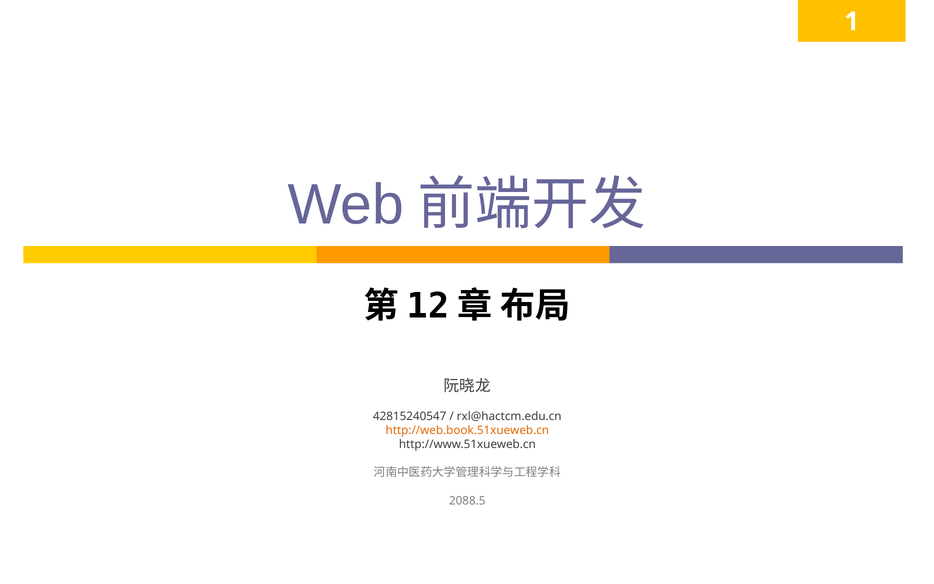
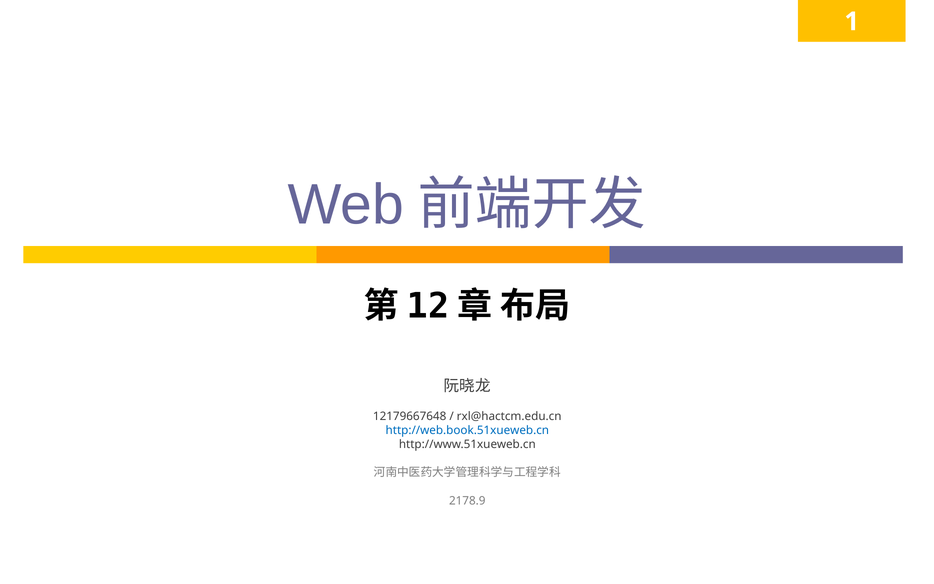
42815240547: 42815240547 -> 12179667648
http://web.book.51xueweb.cn colour: orange -> blue
2088.5: 2088.5 -> 2178.9
